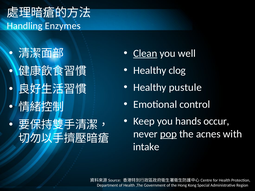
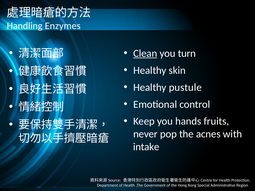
well: well -> turn
clog: clog -> skin
occur: occur -> fruits
pop underline: present -> none
